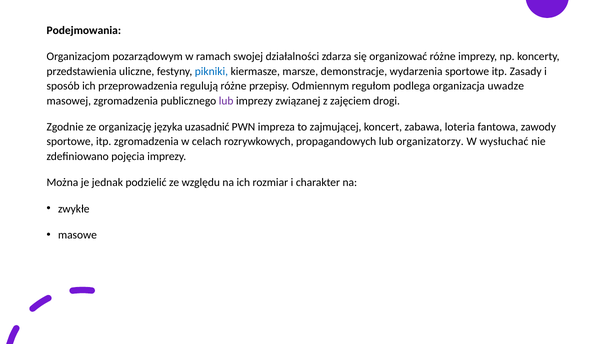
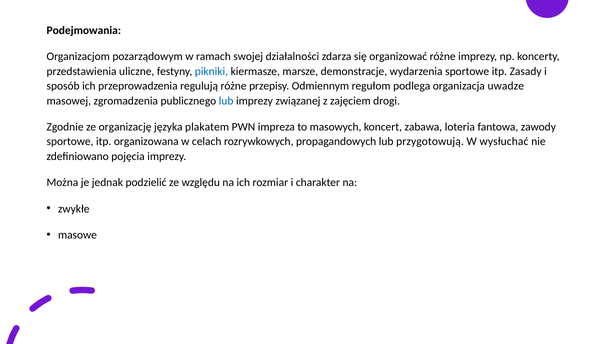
lub at (226, 101) colour: purple -> blue
uzasadnić: uzasadnić -> plakatem
zajmującej: zajmującej -> masowych
itp zgromadzenia: zgromadzenia -> organizowana
organizatorzy: organizatorzy -> przygotowują
